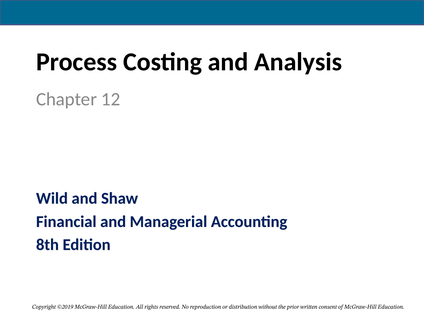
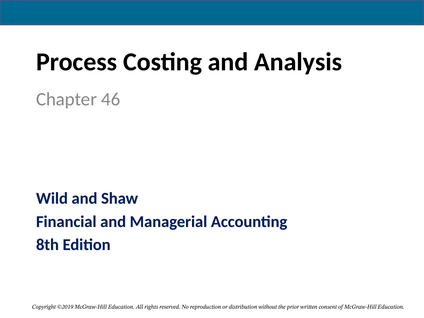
12: 12 -> 46
